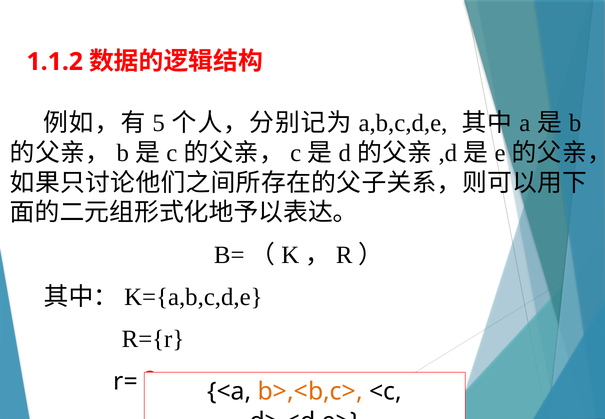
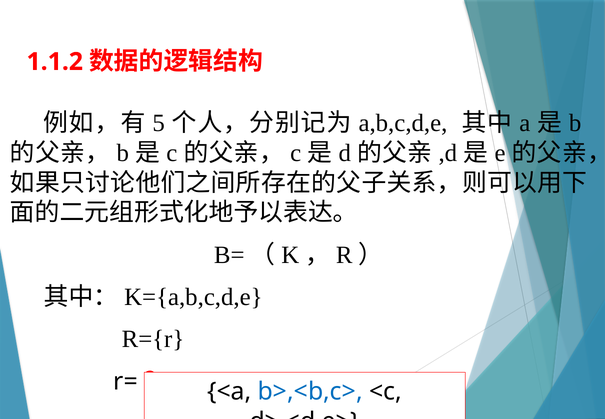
b>,<b,c> colour: orange -> blue
